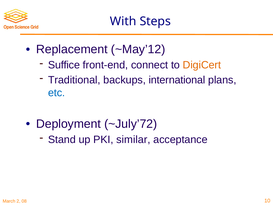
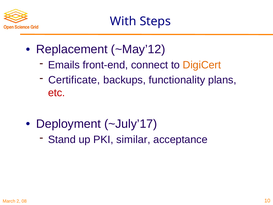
Suffice: Suffice -> Emails
Traditional: Traditional -> Certificate
international: international -> functionality
etc colour: blue -> red
~July’72: ~July’72 -> ~July’17
